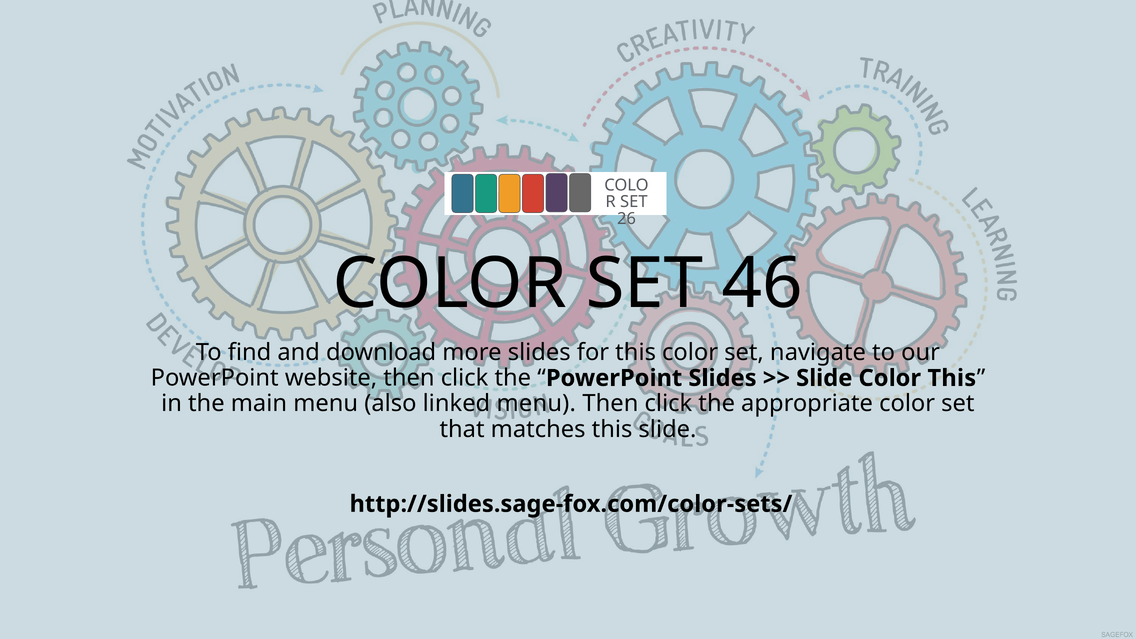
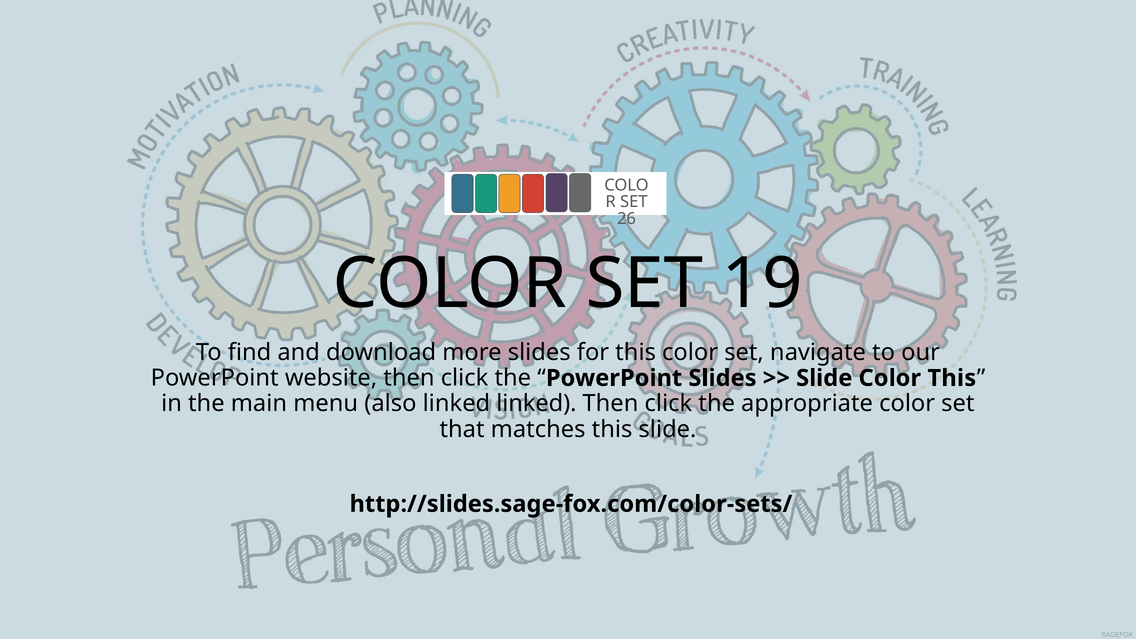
46: 46 -> 19
linked menu: menu -> linked
